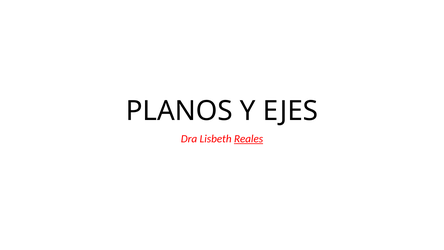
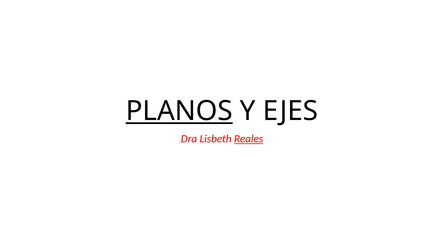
PLANOS underline: none -> present
